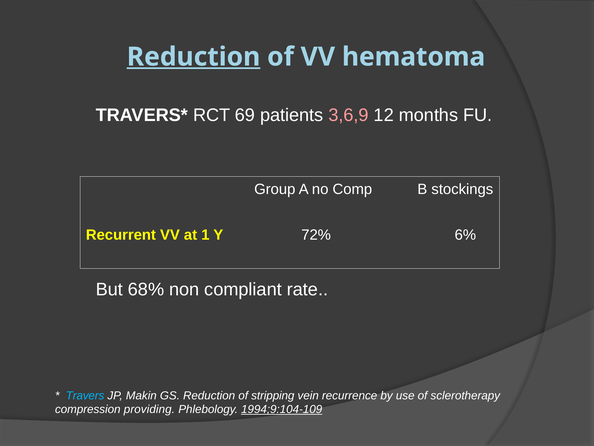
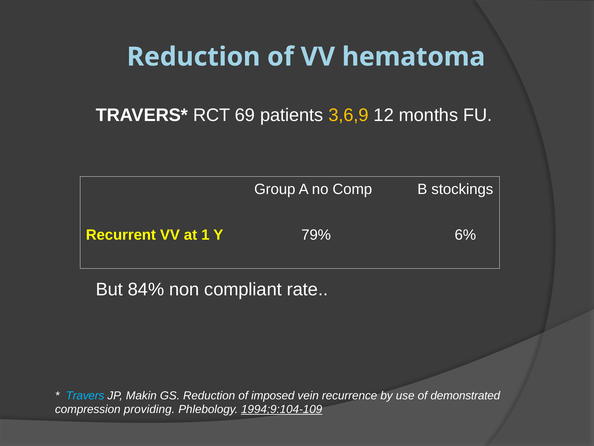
Reduction at (194, 57) underline: present -> none
3,6,9 colour: pink -> yellow
72%: 72% -> 79%
68%: 68% -> 84%
stripping: stripping -> imposed
sclerotherapy: sclerotherapy -> demonstrated
